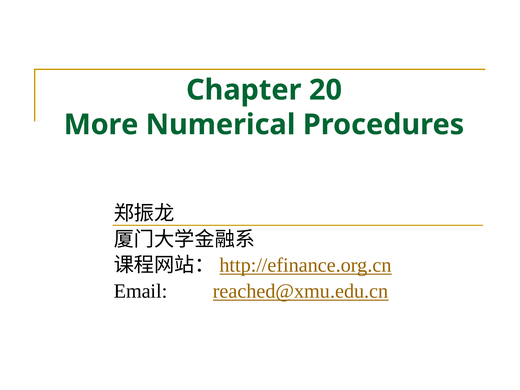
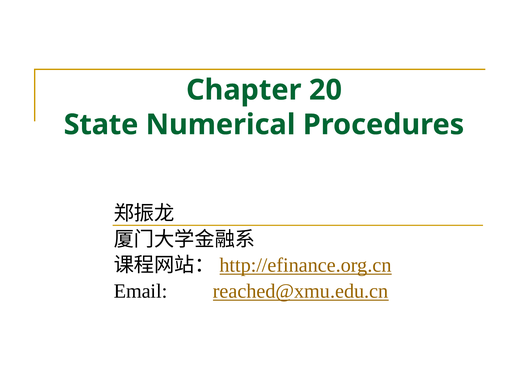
More: More -> State
